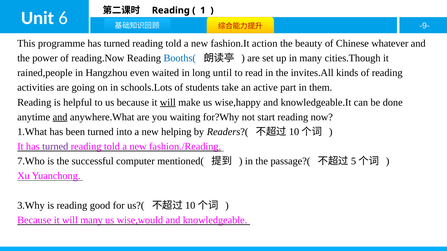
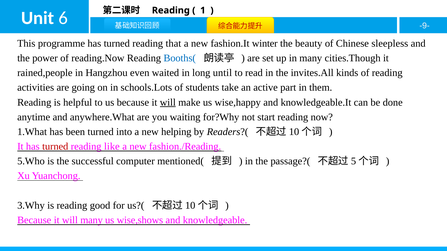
told at (173, 44): told -> that
action: action -> winter
whatever: whatever -> sleepless
and at (60, 117) underline: present -> none
turned at (55, 147) colour: purple -> red
told at (112, 147): told -> like
7.Who: 7.Who -> 5.Who
wise,would: wise,would -> wise,shows
